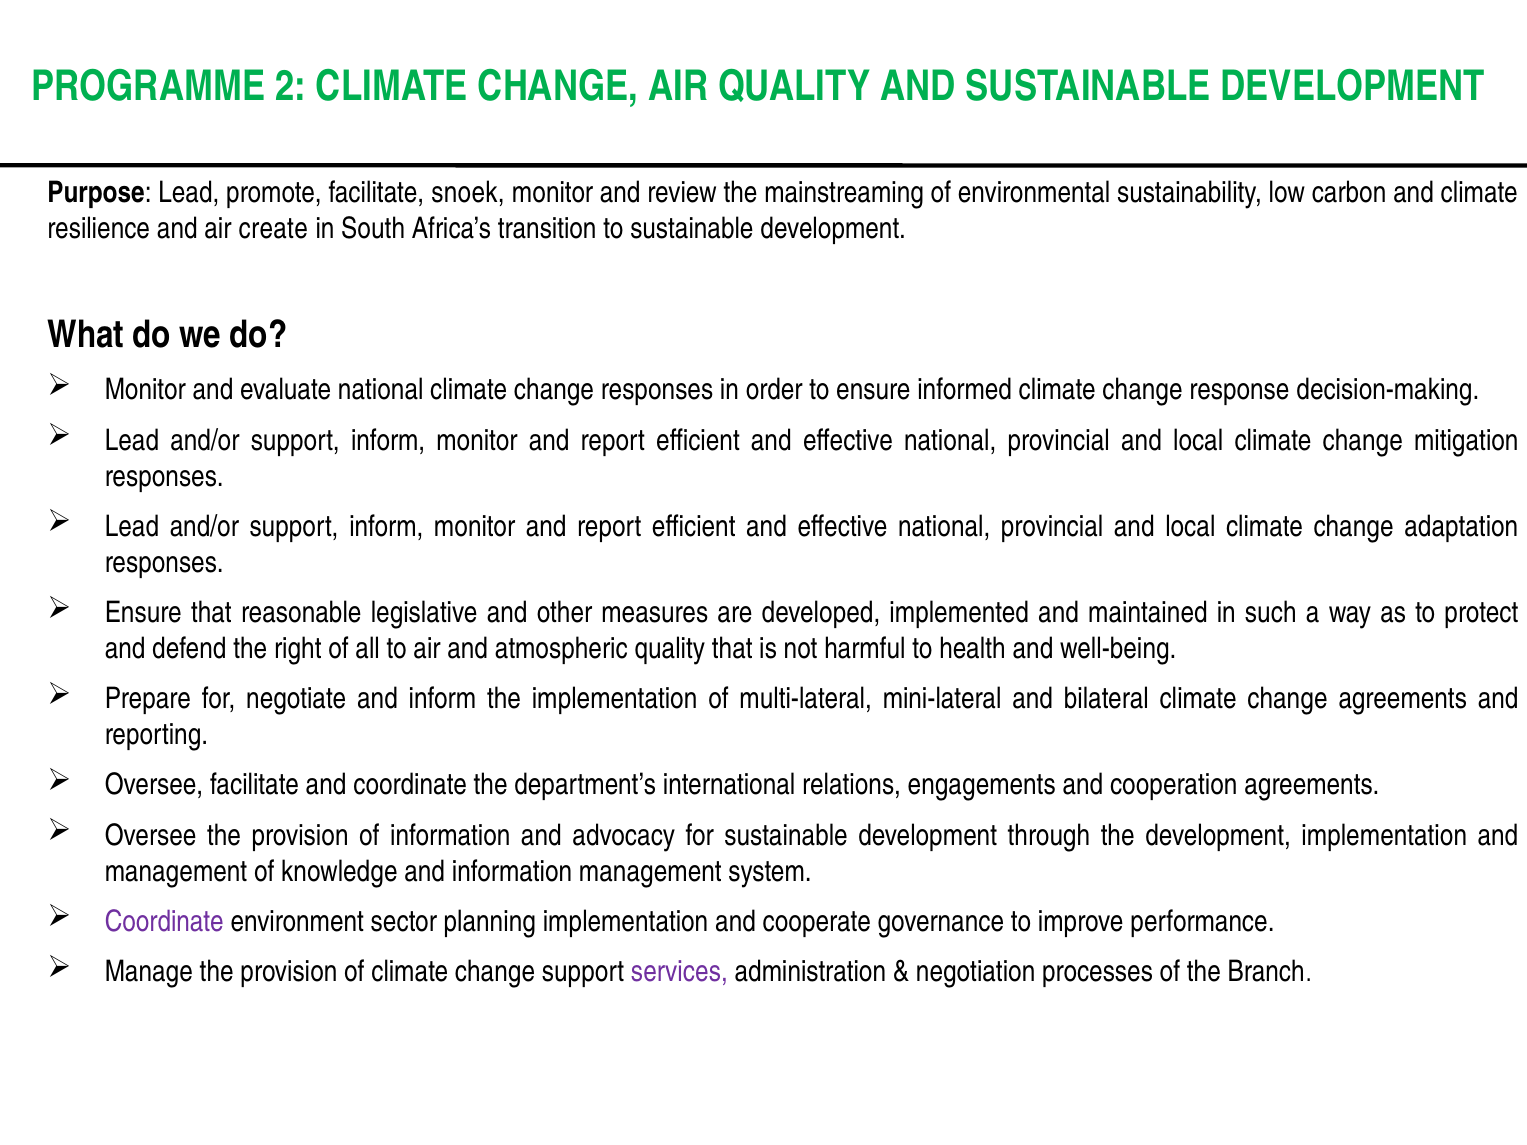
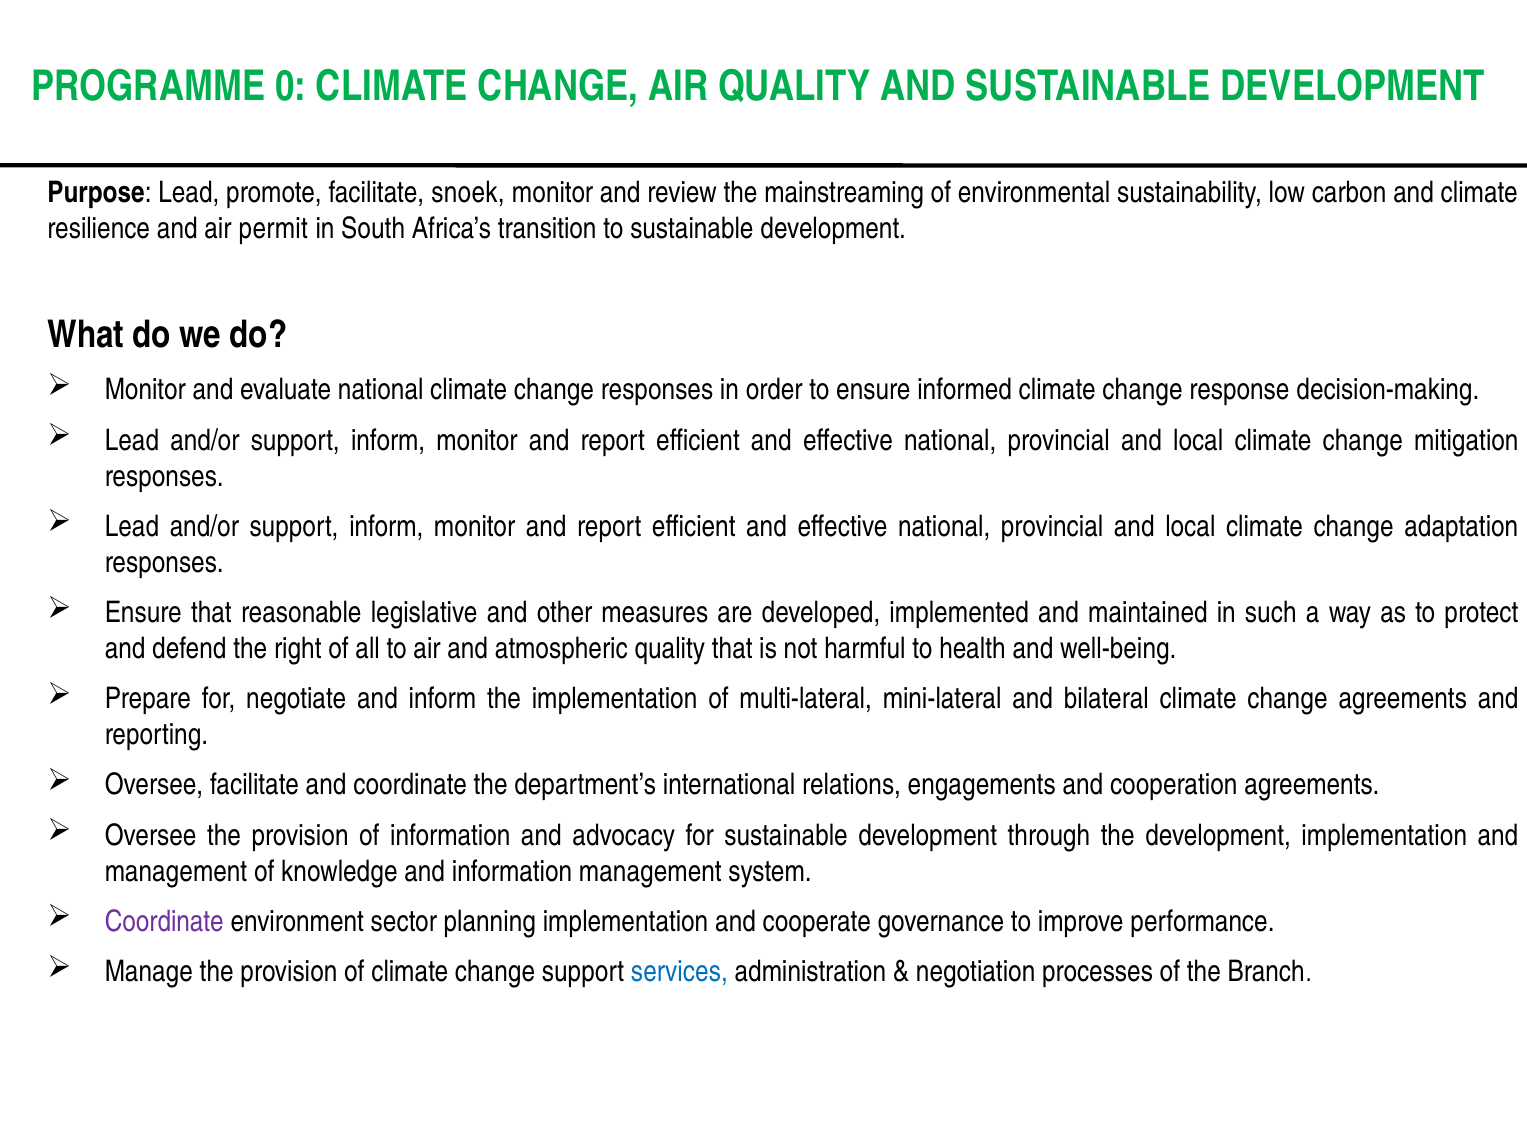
2: 2 -> 0
create: create -> permit
services colour: purple -> blue
